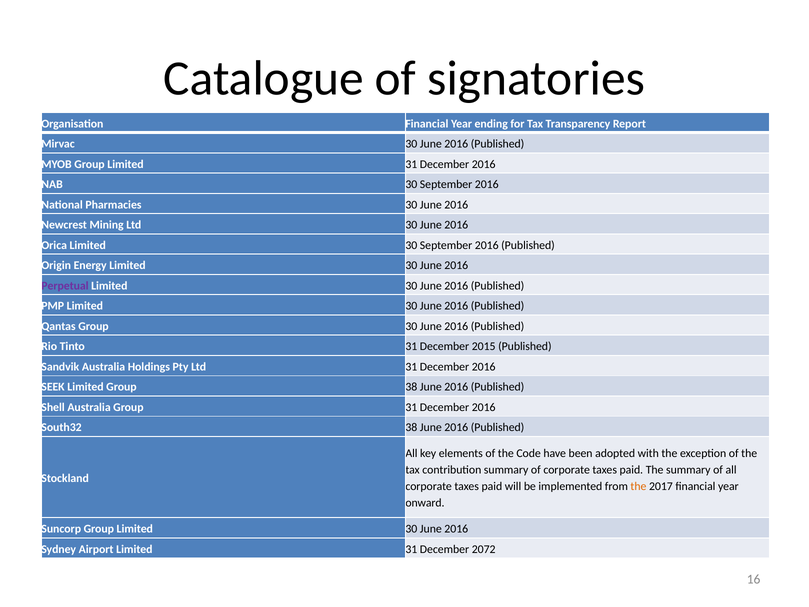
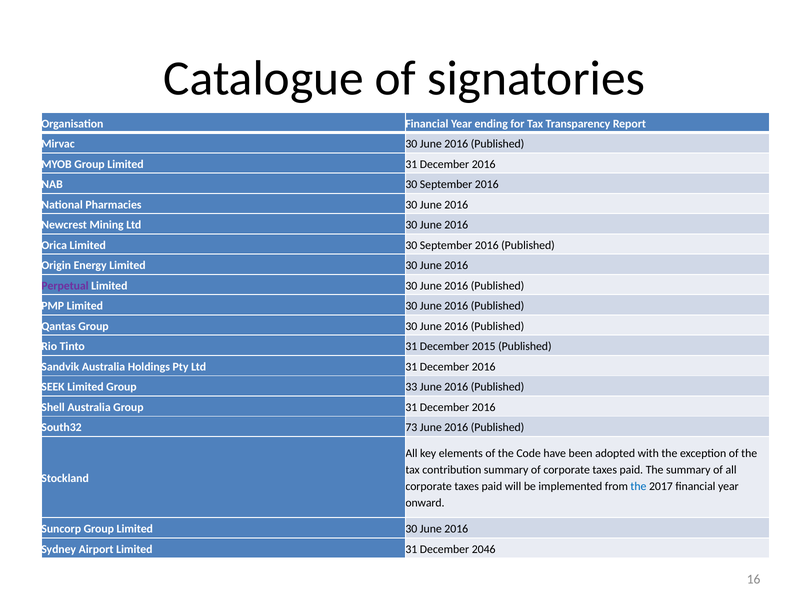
Group 38: 38 -> 33
South32 38: 38 -> 73
the at (638, 486) colour: orange -> blue
2072: 2072 -> 2046
